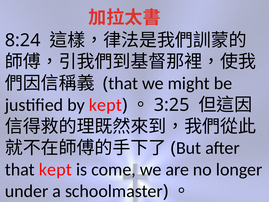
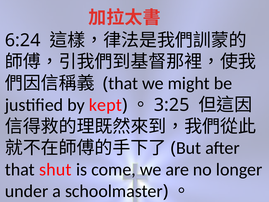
8:24: 8:24 -> 6:24
that kept: kept -> shut
